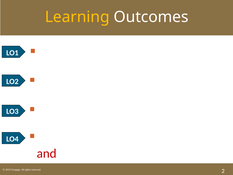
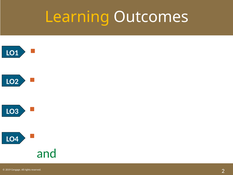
and colour: red -> green
